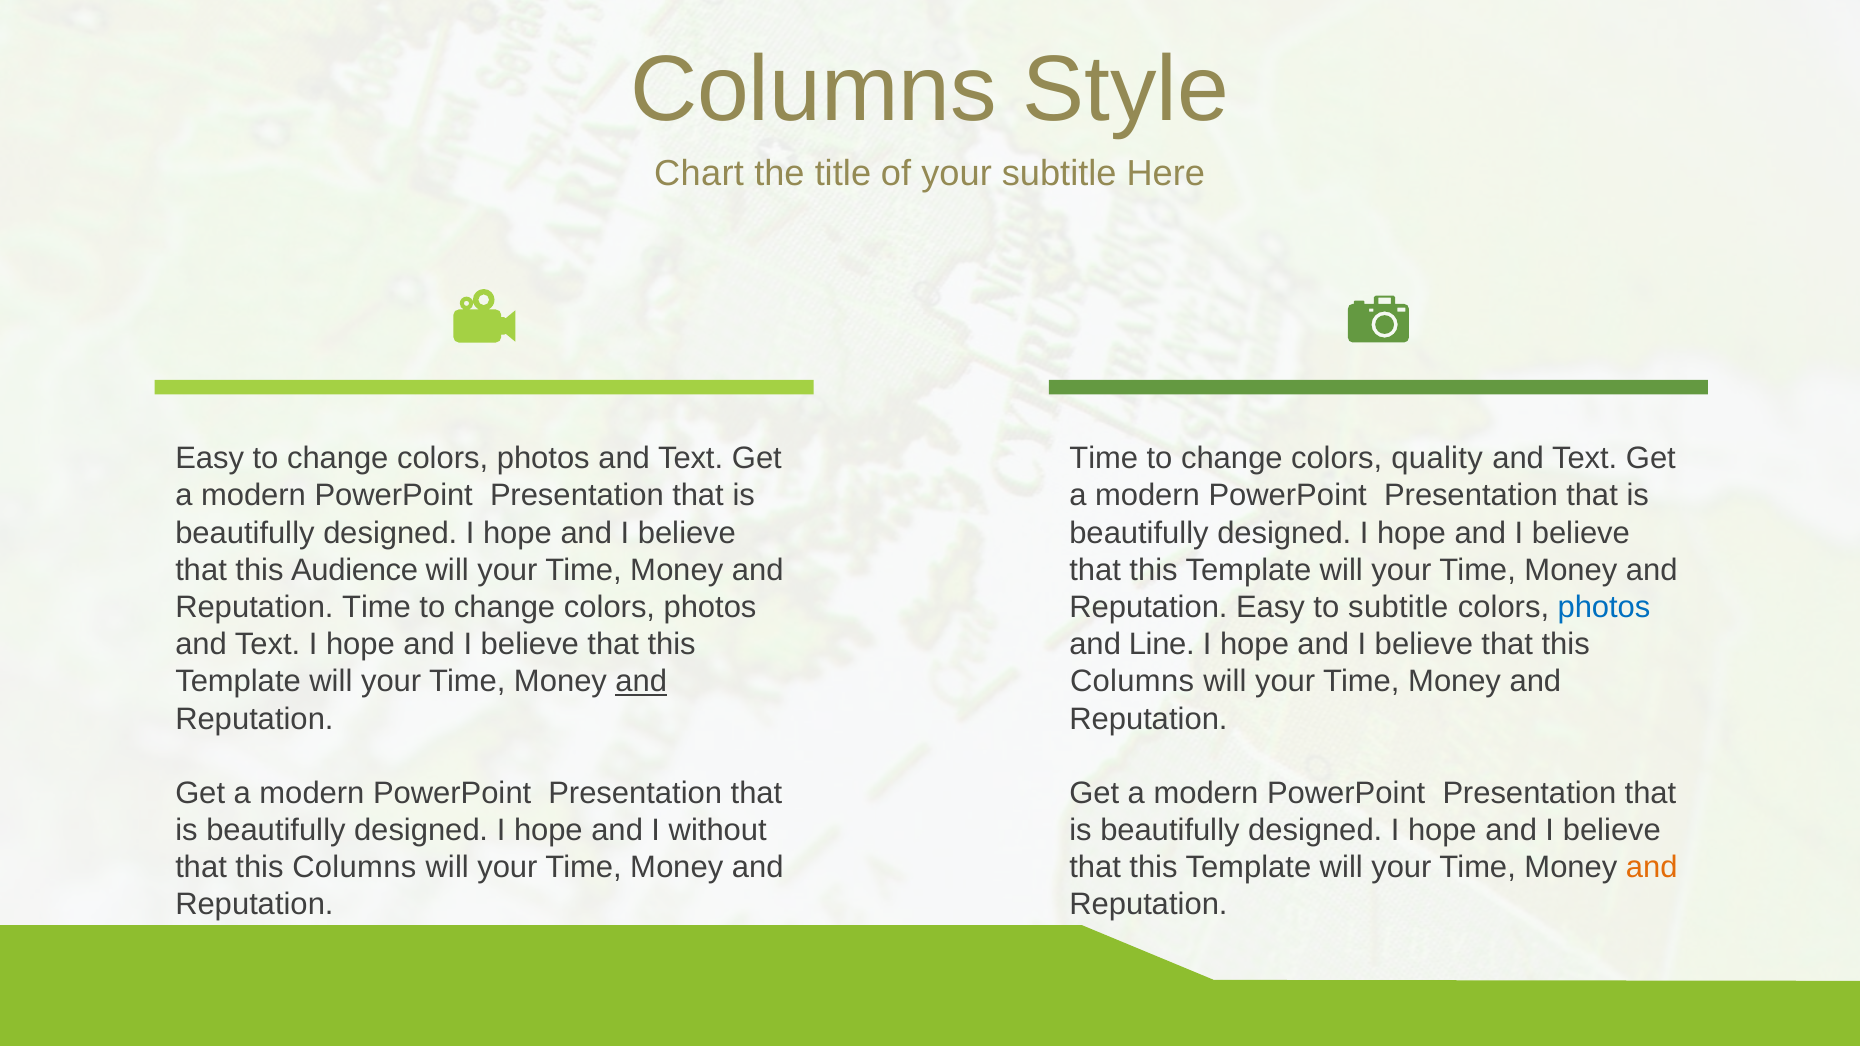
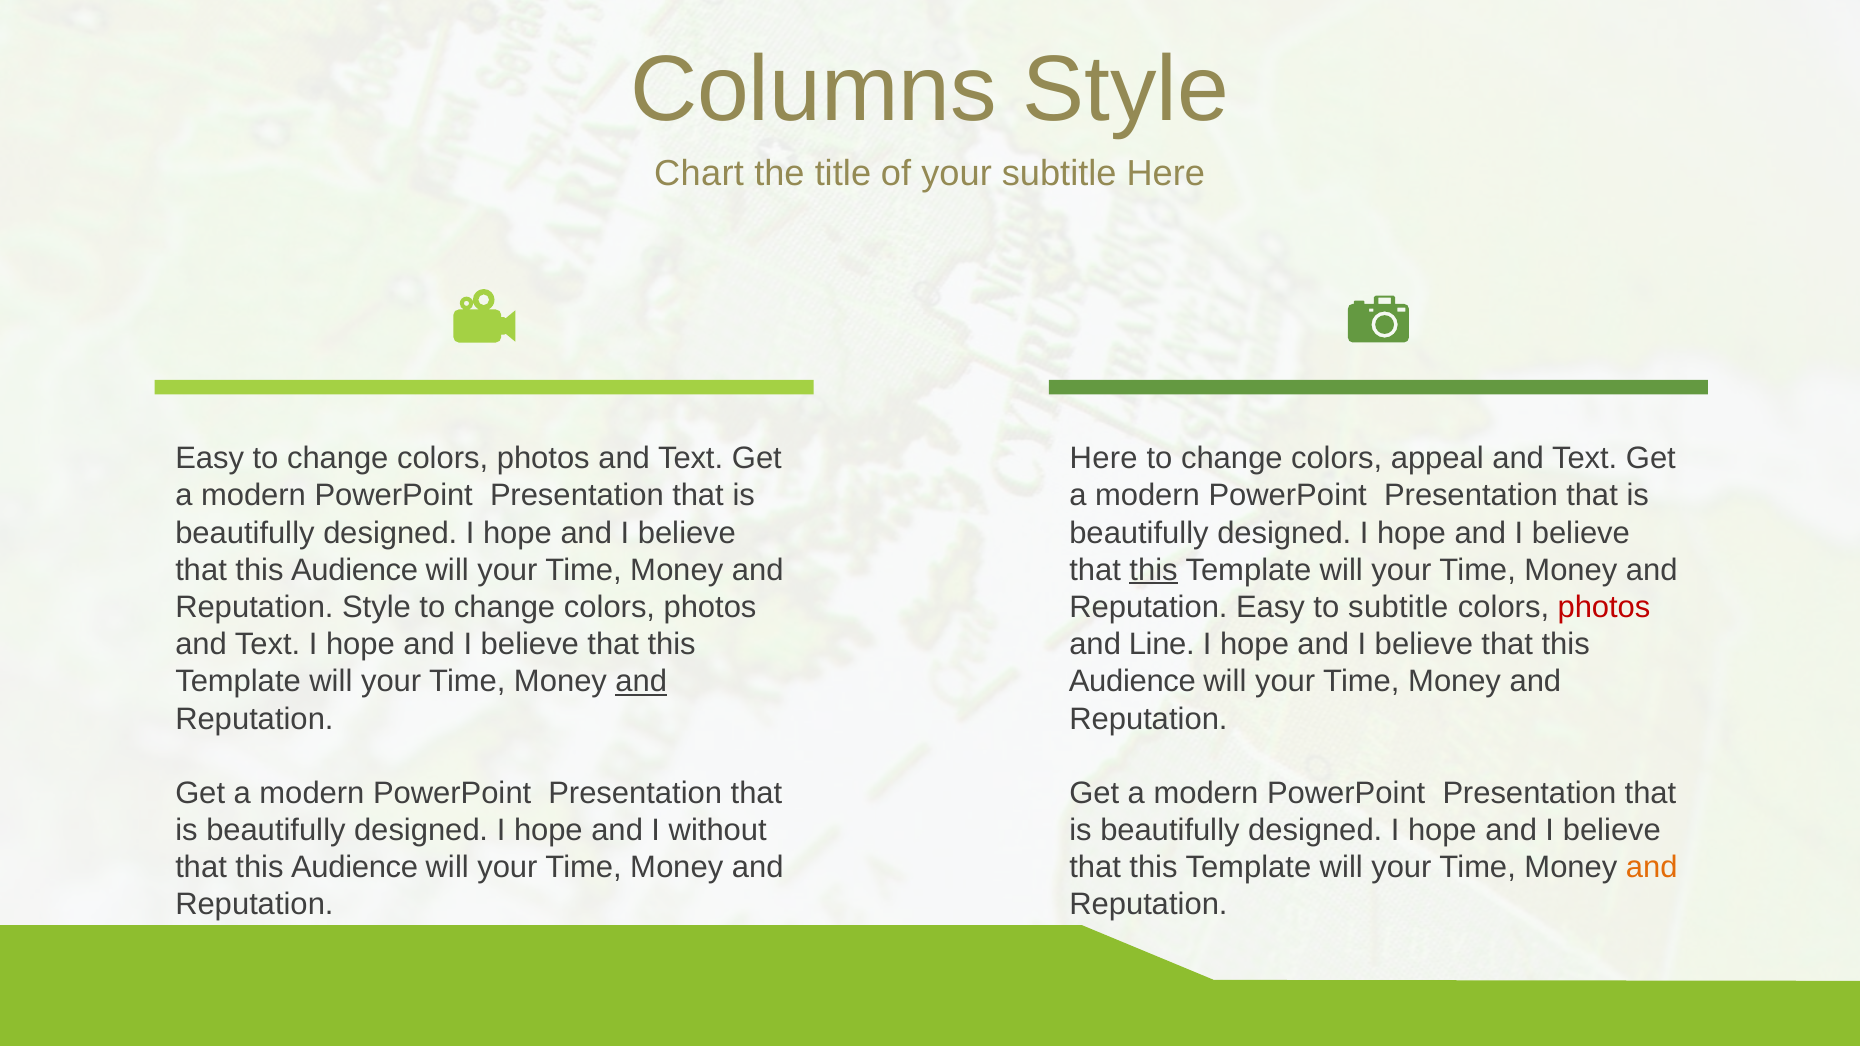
Time at (1104, 459): Time -> Here
quality: quality -> appeal
this at (1154, 570) underline: none -> present
Time at (376, 607): Time -> Style
photos at (1604, 607) colour: blue -> red
Columns at (1132, 682): Columns -> Audience
Columns at (354, 868): Columns -> Audience
